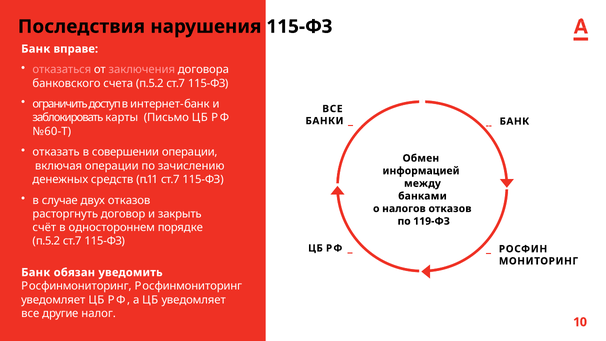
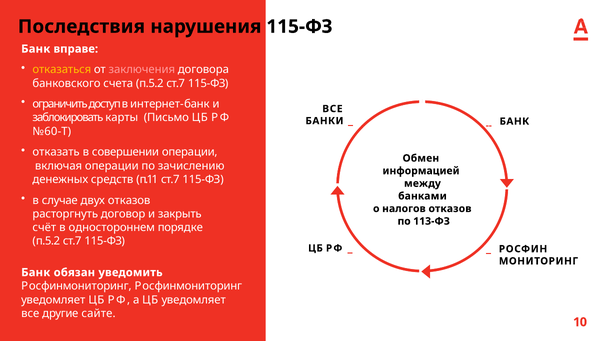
отказаться colour: pink -> yellow
119-ФЗ: 119-ФЗ -> 113-ФЗ
налог: налог -> сайте
